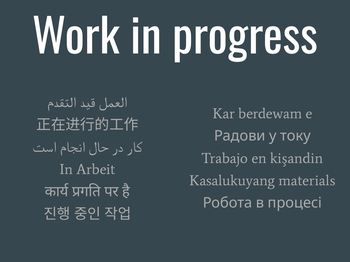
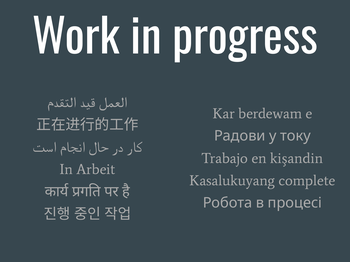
materials: materials -> complete
